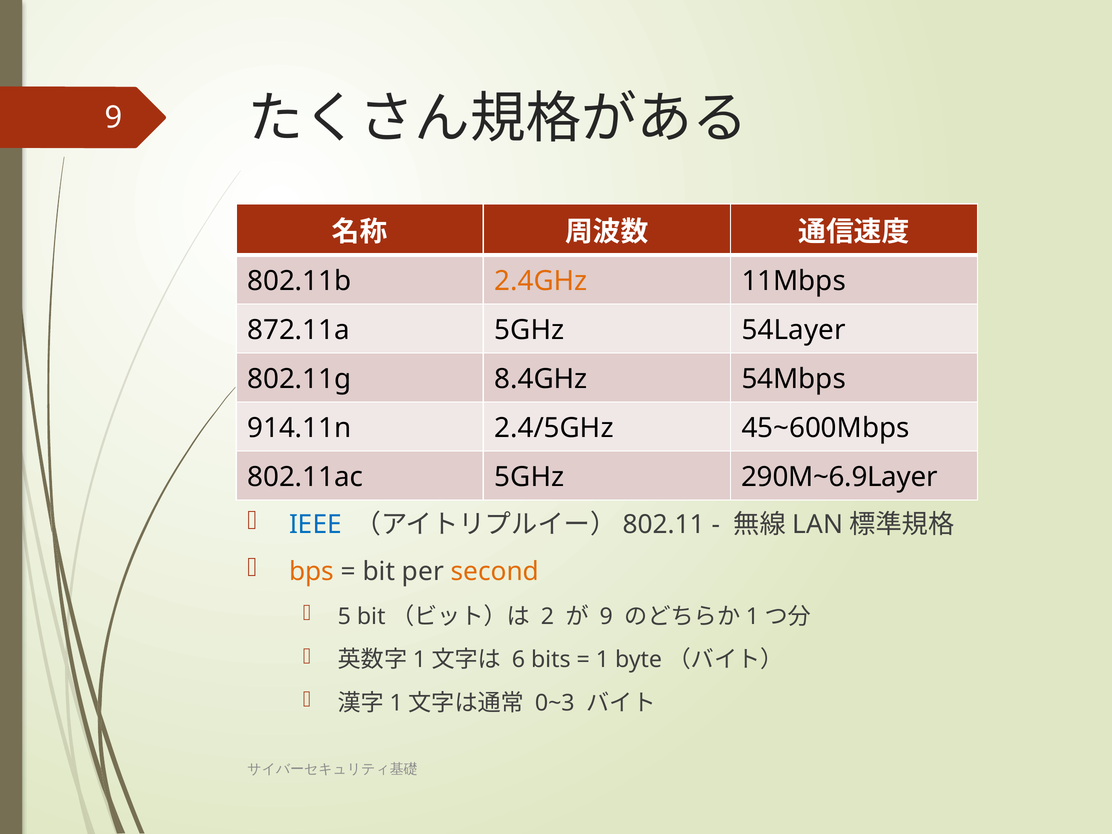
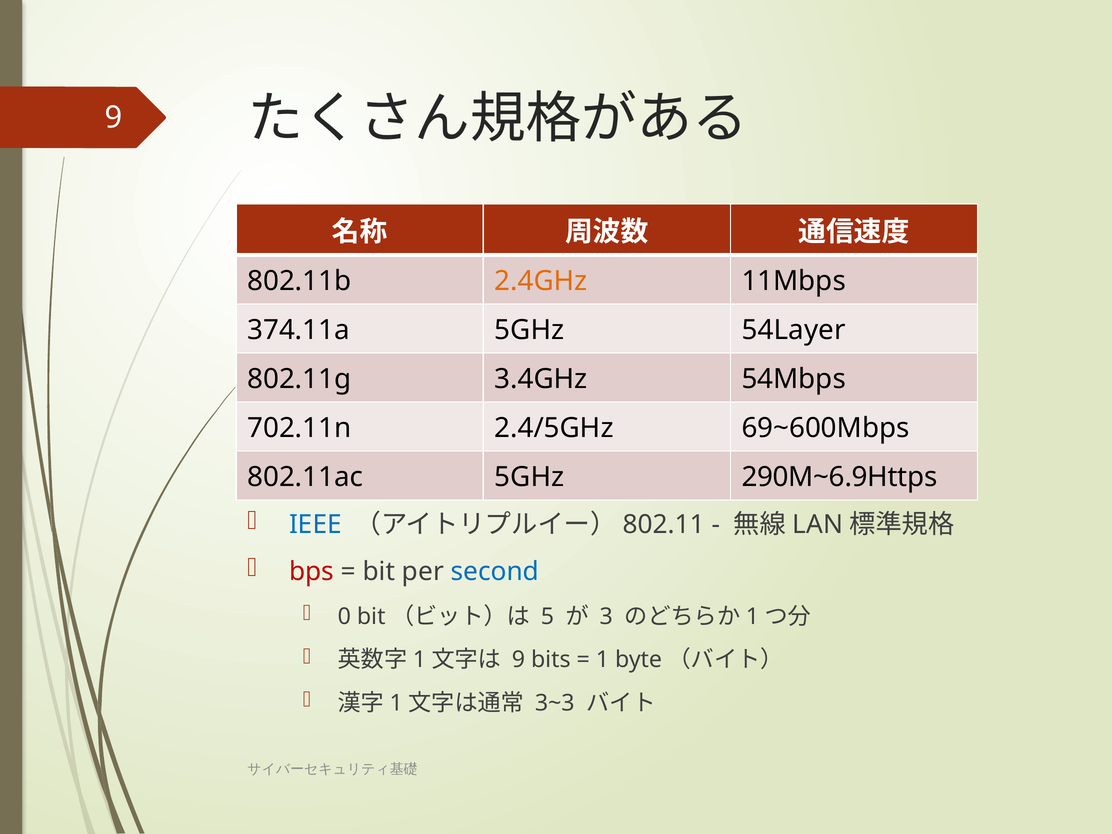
872.11a: 872.11a -> 374.11a
8.4GHz: 8.4GHz -> 3.4GHz
914.11n: 914.11n -> 702.11n
45~600Mbps: 45~600Mbps -> 69~600Mbps
290M~6.9Layer: 290M~6.9Layer -> 290M~6.9Https
bps colour: orange -> red
second colour: orange -> blue
5: 5 -> 0
2: 2 -> 5
9 at (606, 617): 9 -> 3
6 at (518, 660): 6 -> 9
0~3: 0~3 -> 3~3
